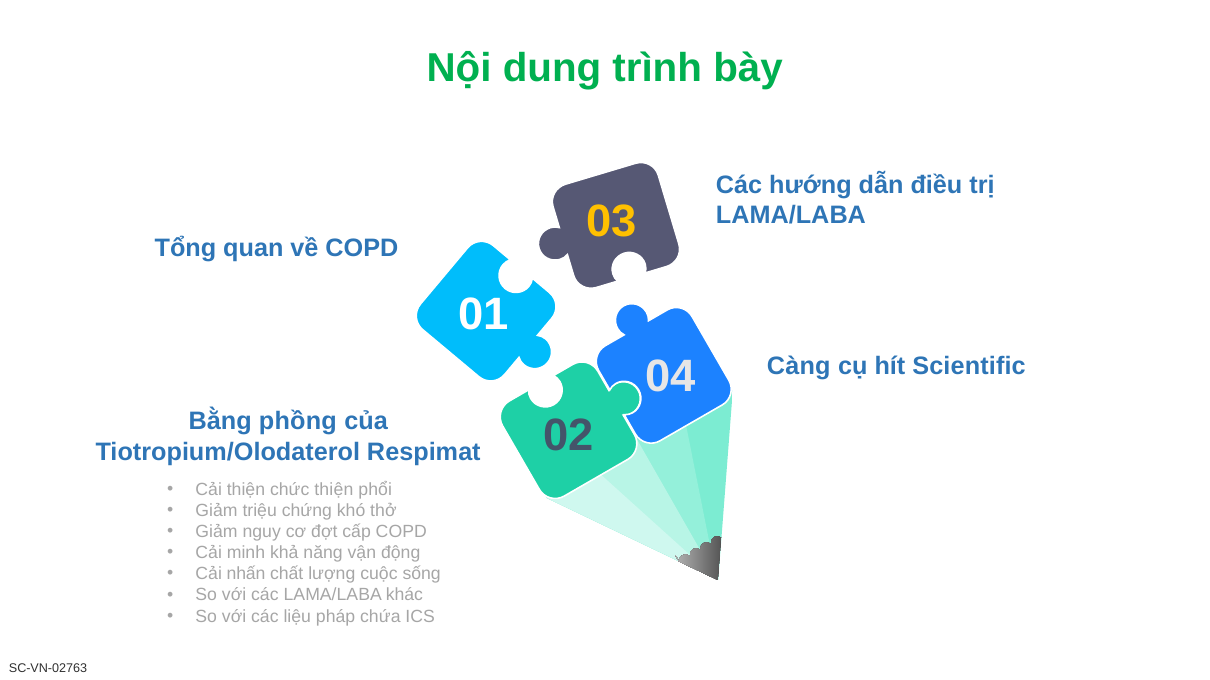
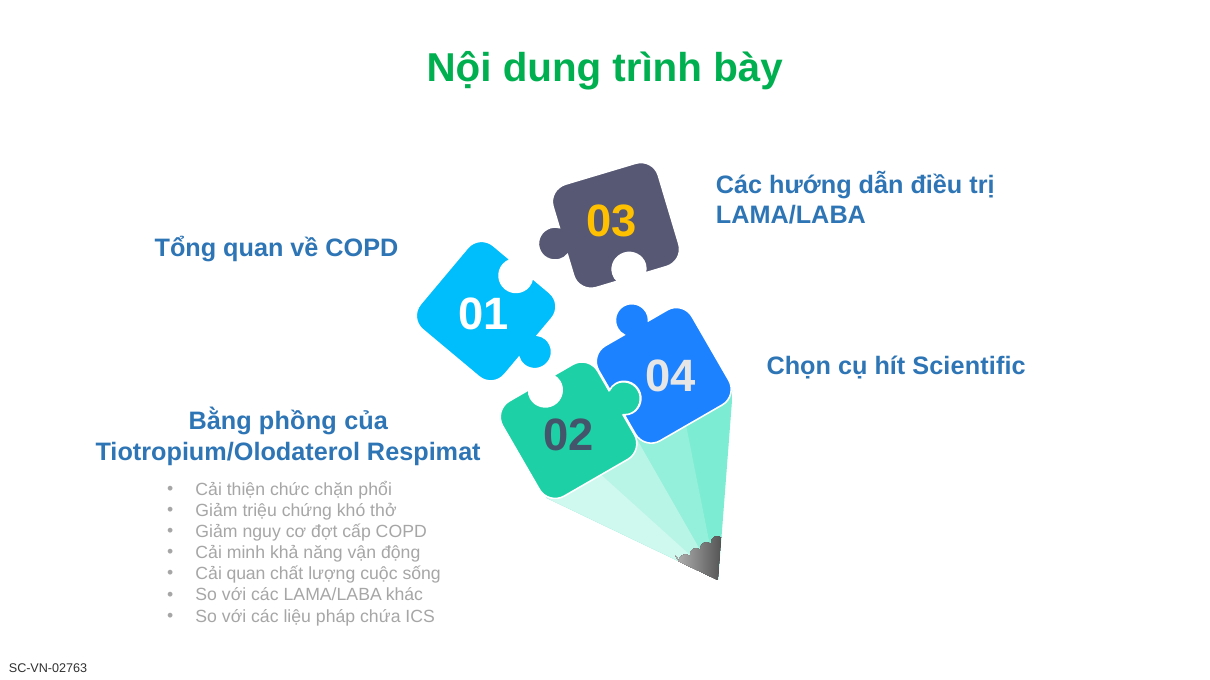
Càng: Càng -> Chọn
chức thiện: thiện -> chặn
Cải nhấn: nhấn -> quan
